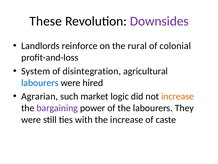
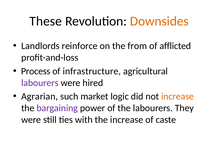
Downsides colour: purple -> orange
rural: rural -> from
colonial: colonial -> afflicted
System: System -> Process
disintegration: disintegration -> infrastructure
labourers at (40, 83) colour: blue -> purple
